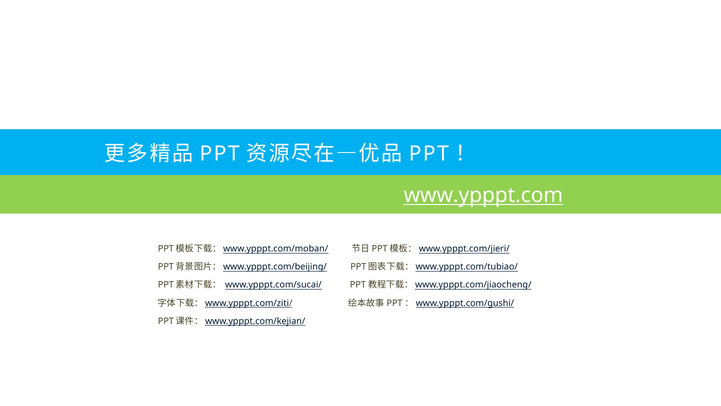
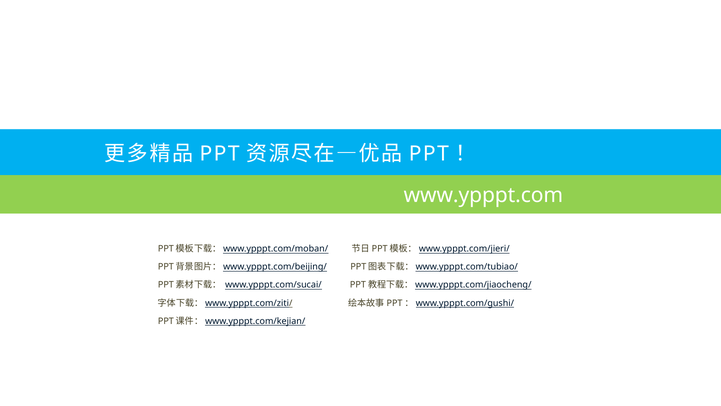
www.ypppt.com underline: present -> none
